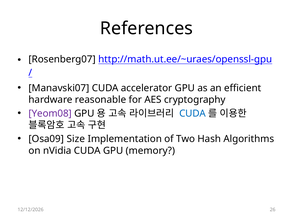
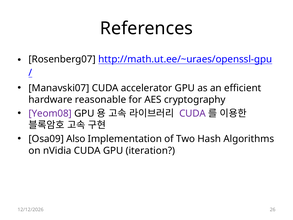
CUDA at (192, 113) colour: blue -> purple
Size: Size -> Also
memory: memory -> iteration
